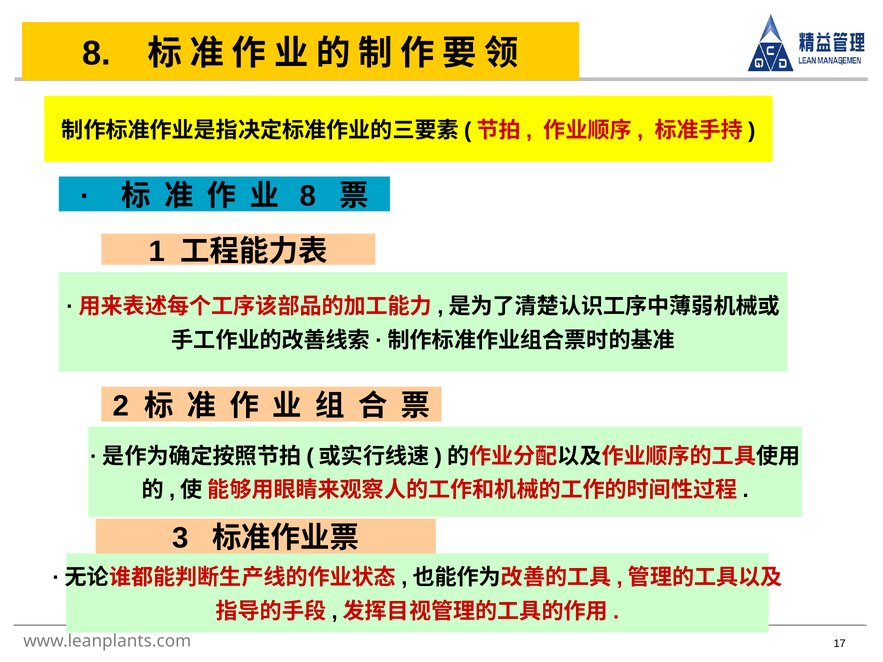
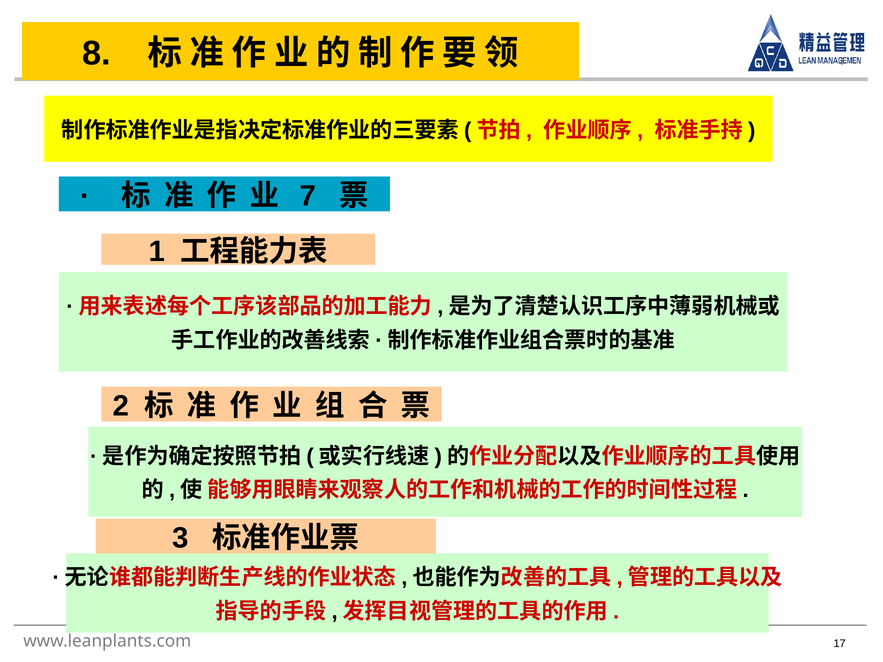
8 at (308, 196): 8 -> 7
